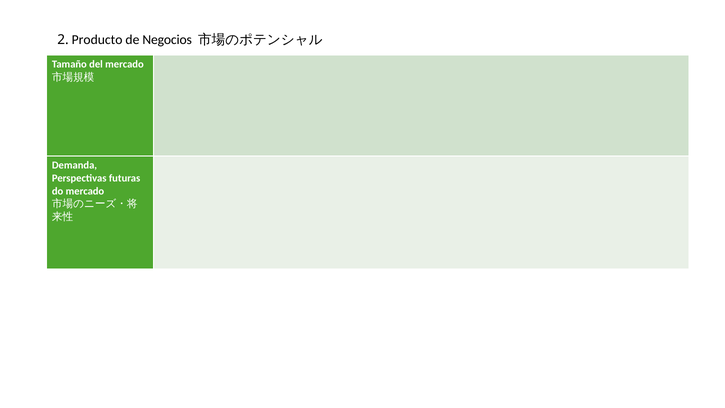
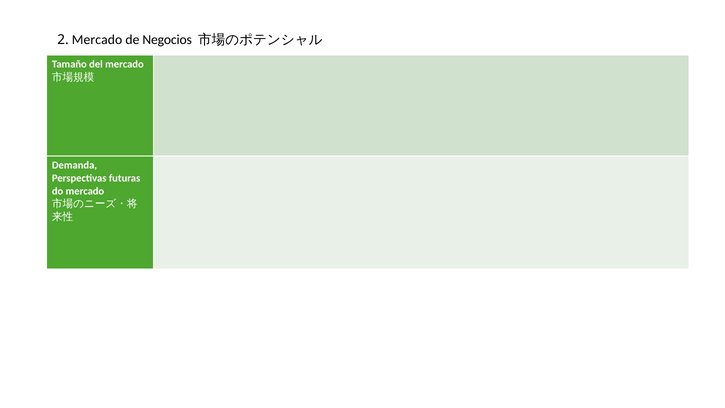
2 Producto: Producto -> Mercado
